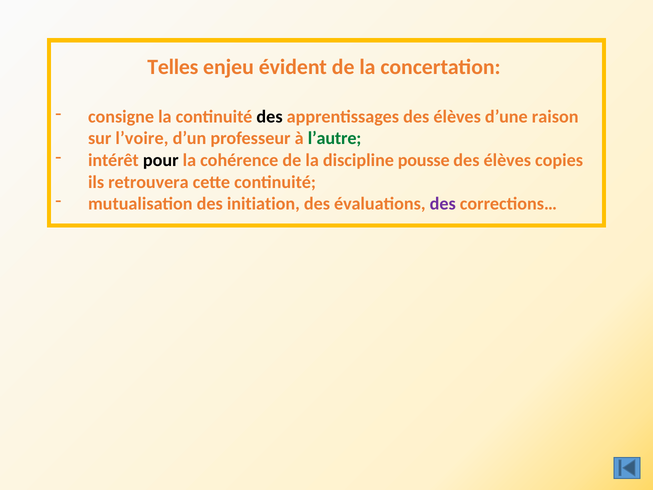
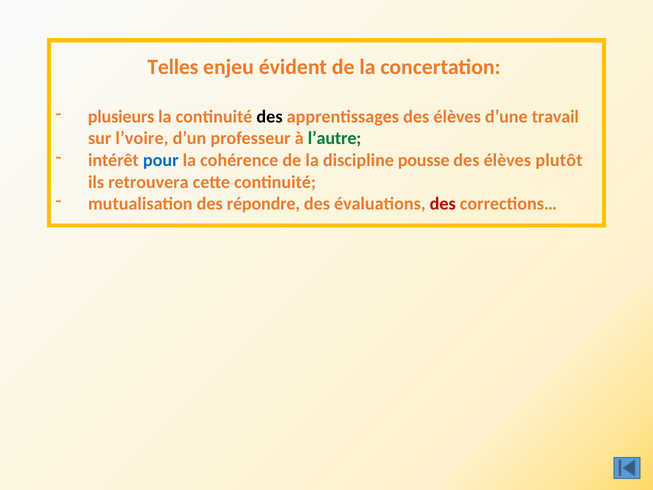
consigne: consigne -> plusieurs
raison: raison -> travail
pour colour: black -> blue
copies: copies -> plutôt
initiation: initiation -> répondre
des at (443, 204) colour: purple -> red
